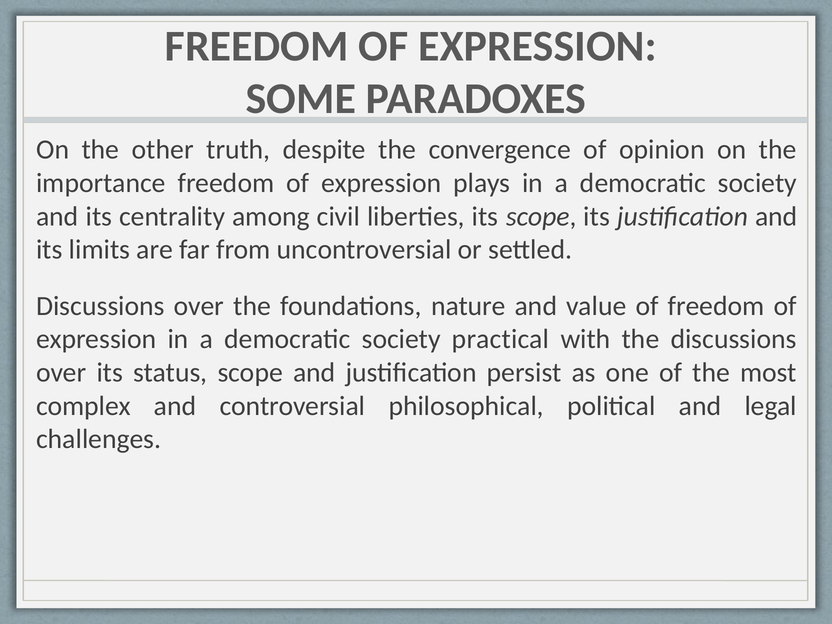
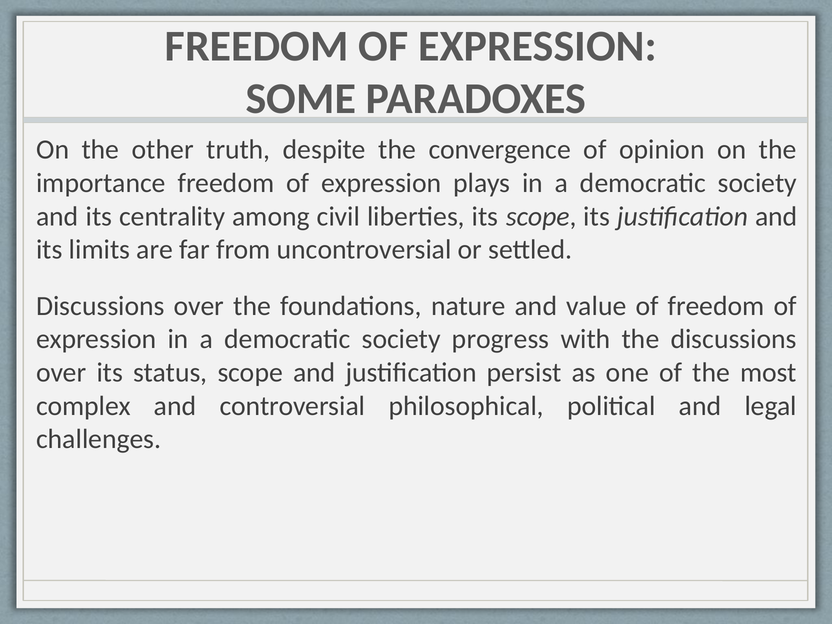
practical: practical -> progress
